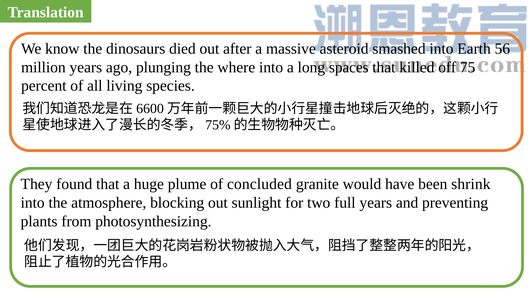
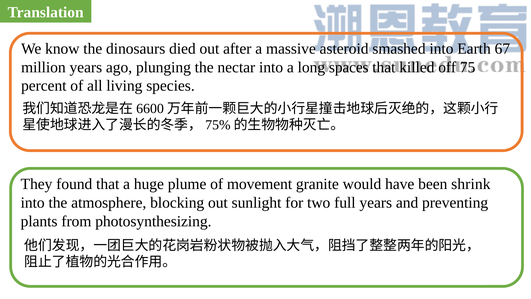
56: 56 -> 67
where: where -> nectar
concluded: concluded -> movement
